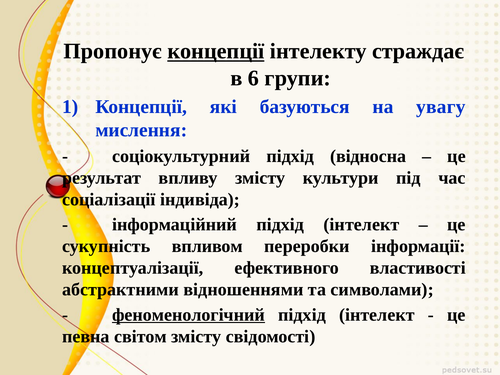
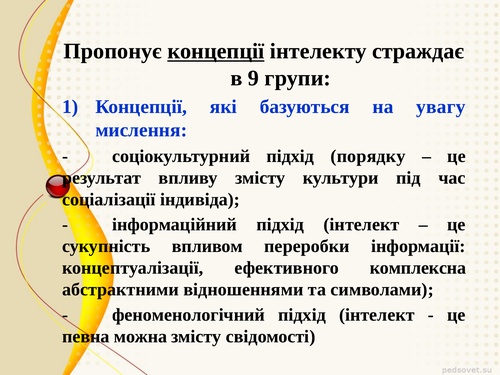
6: 6 -> 9
відносна: відносна -> порядку
властивості: властивості -> комплексна
феноменологічний underline: present -> none
світом: світом -> можна
